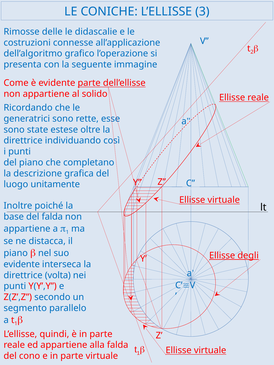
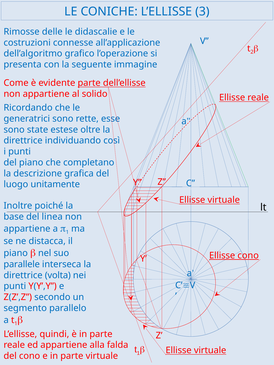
del falda: falda -> linea
Ellisse degli: degli -> cono
evidente at (22, 264): evidente -> parallele
